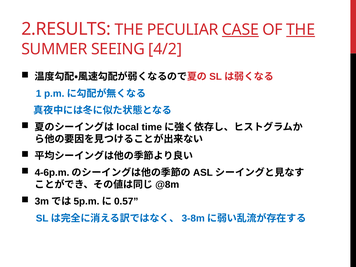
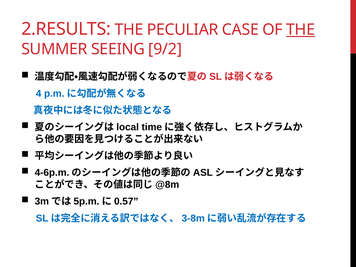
CASE underline: present -> none
4/2: 4/2 -> 9/2
1: 1 -> 4
